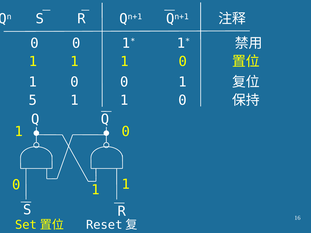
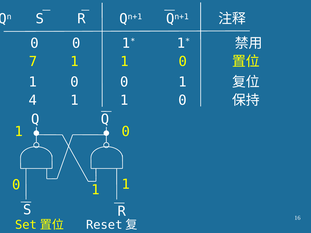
1 at (33, 62): 1 -> 7
5: 5 -> 4
